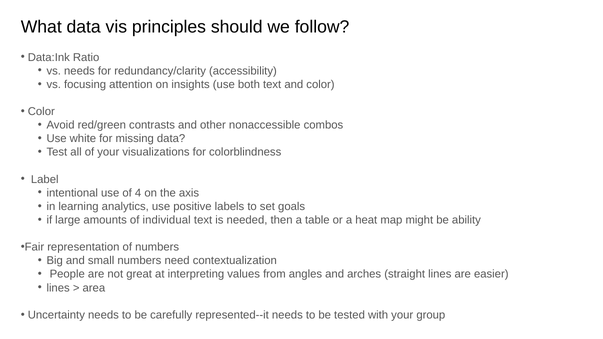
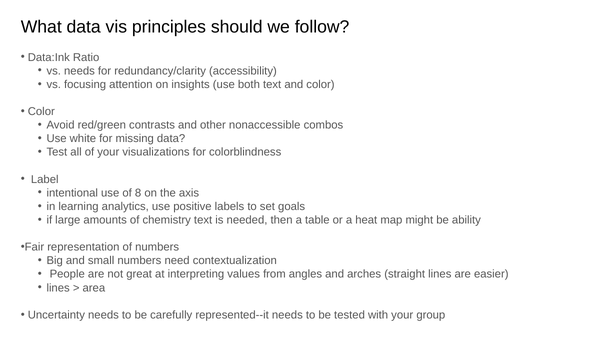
4: 4 -> 8
individual: individual -> chemistry
